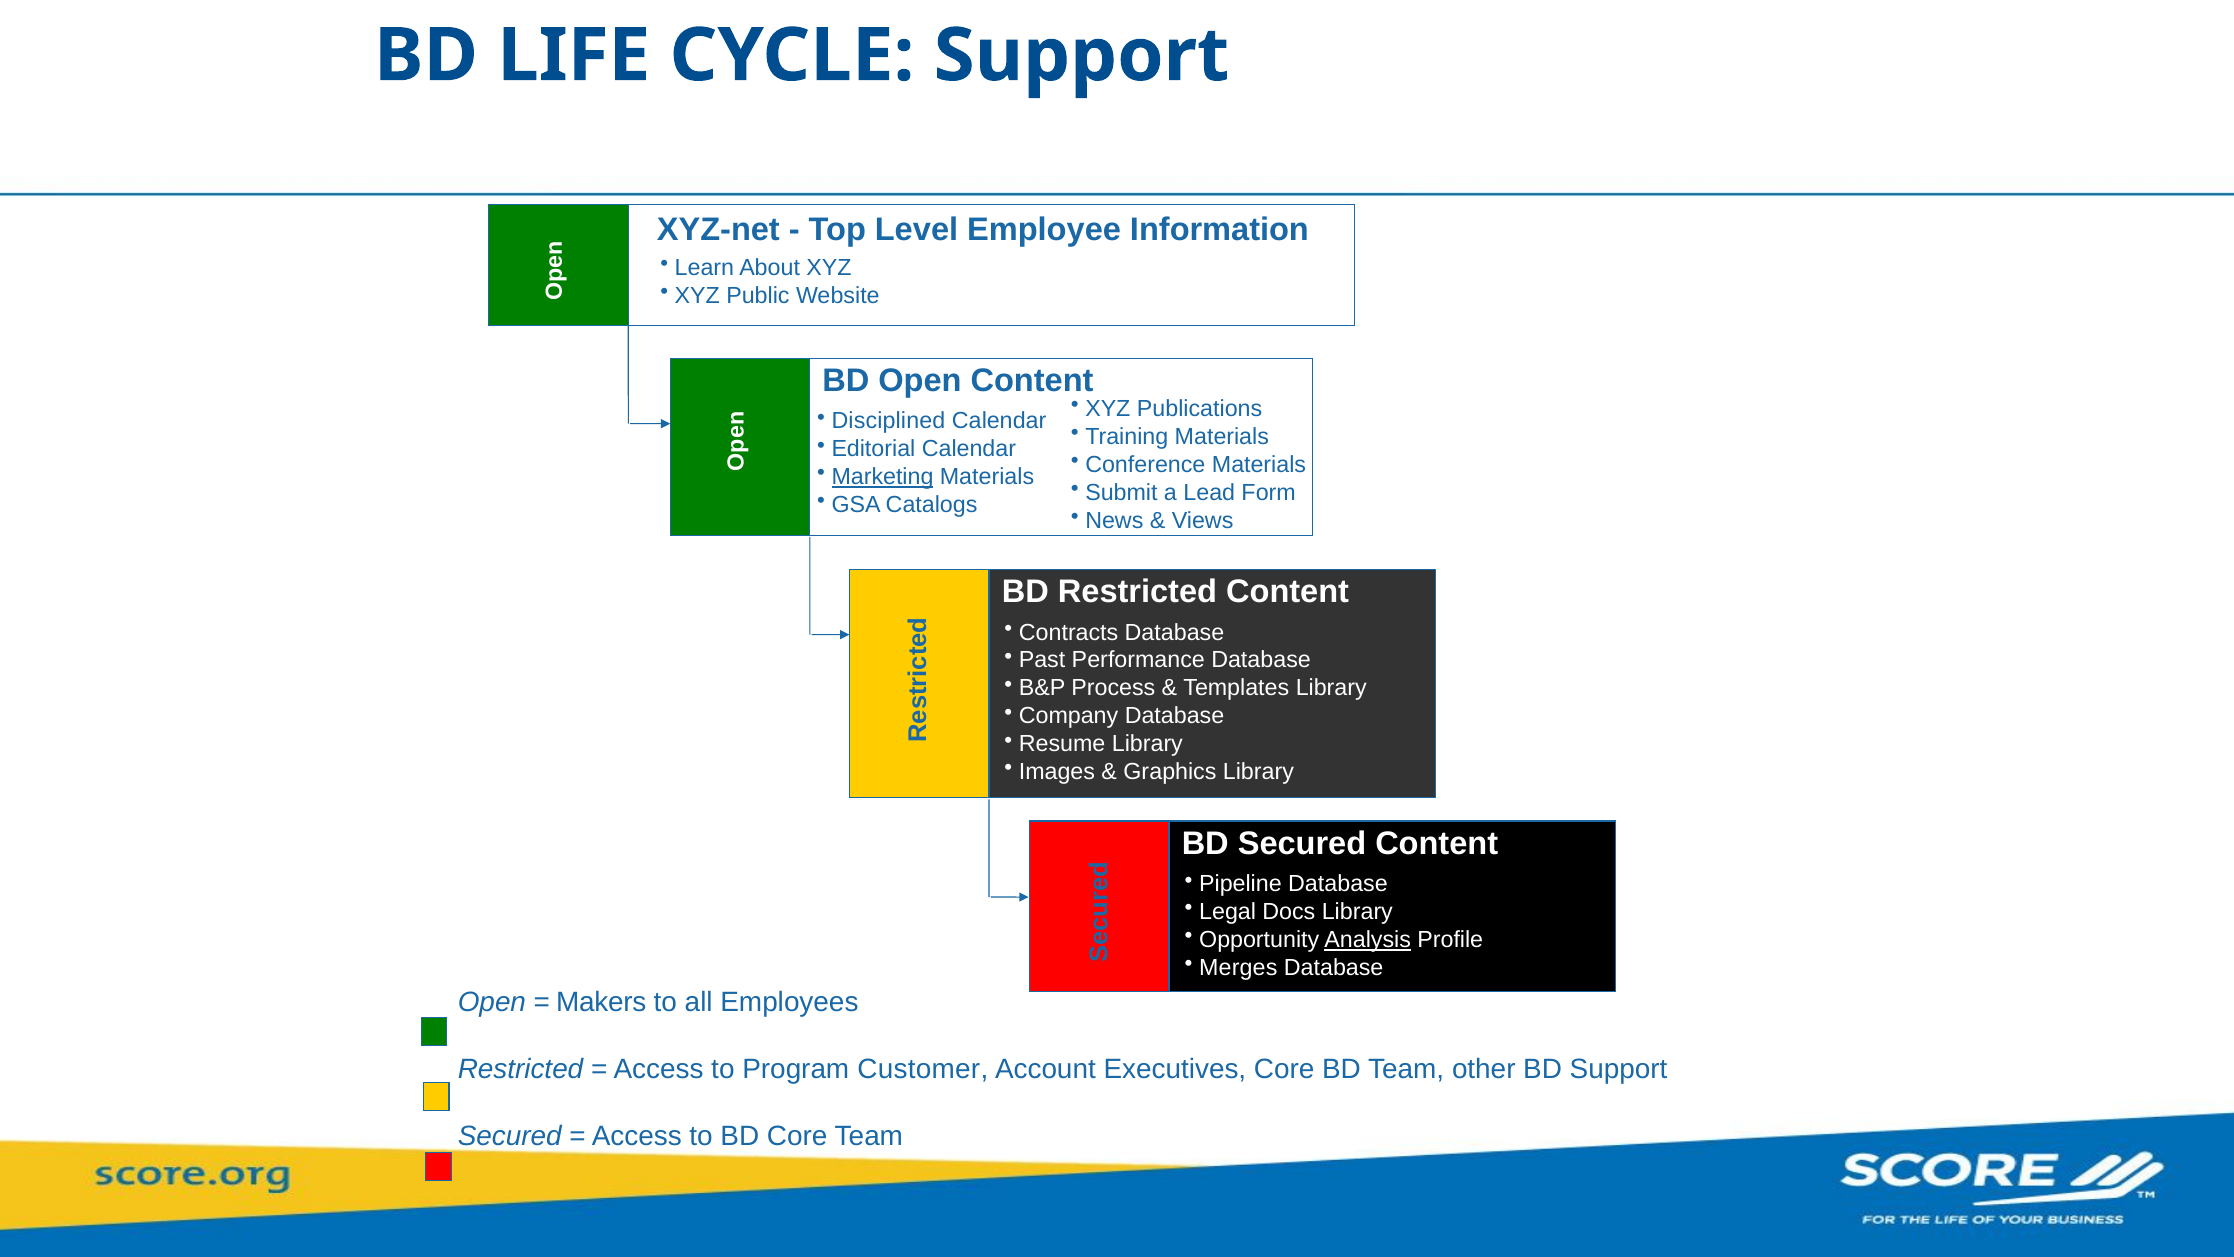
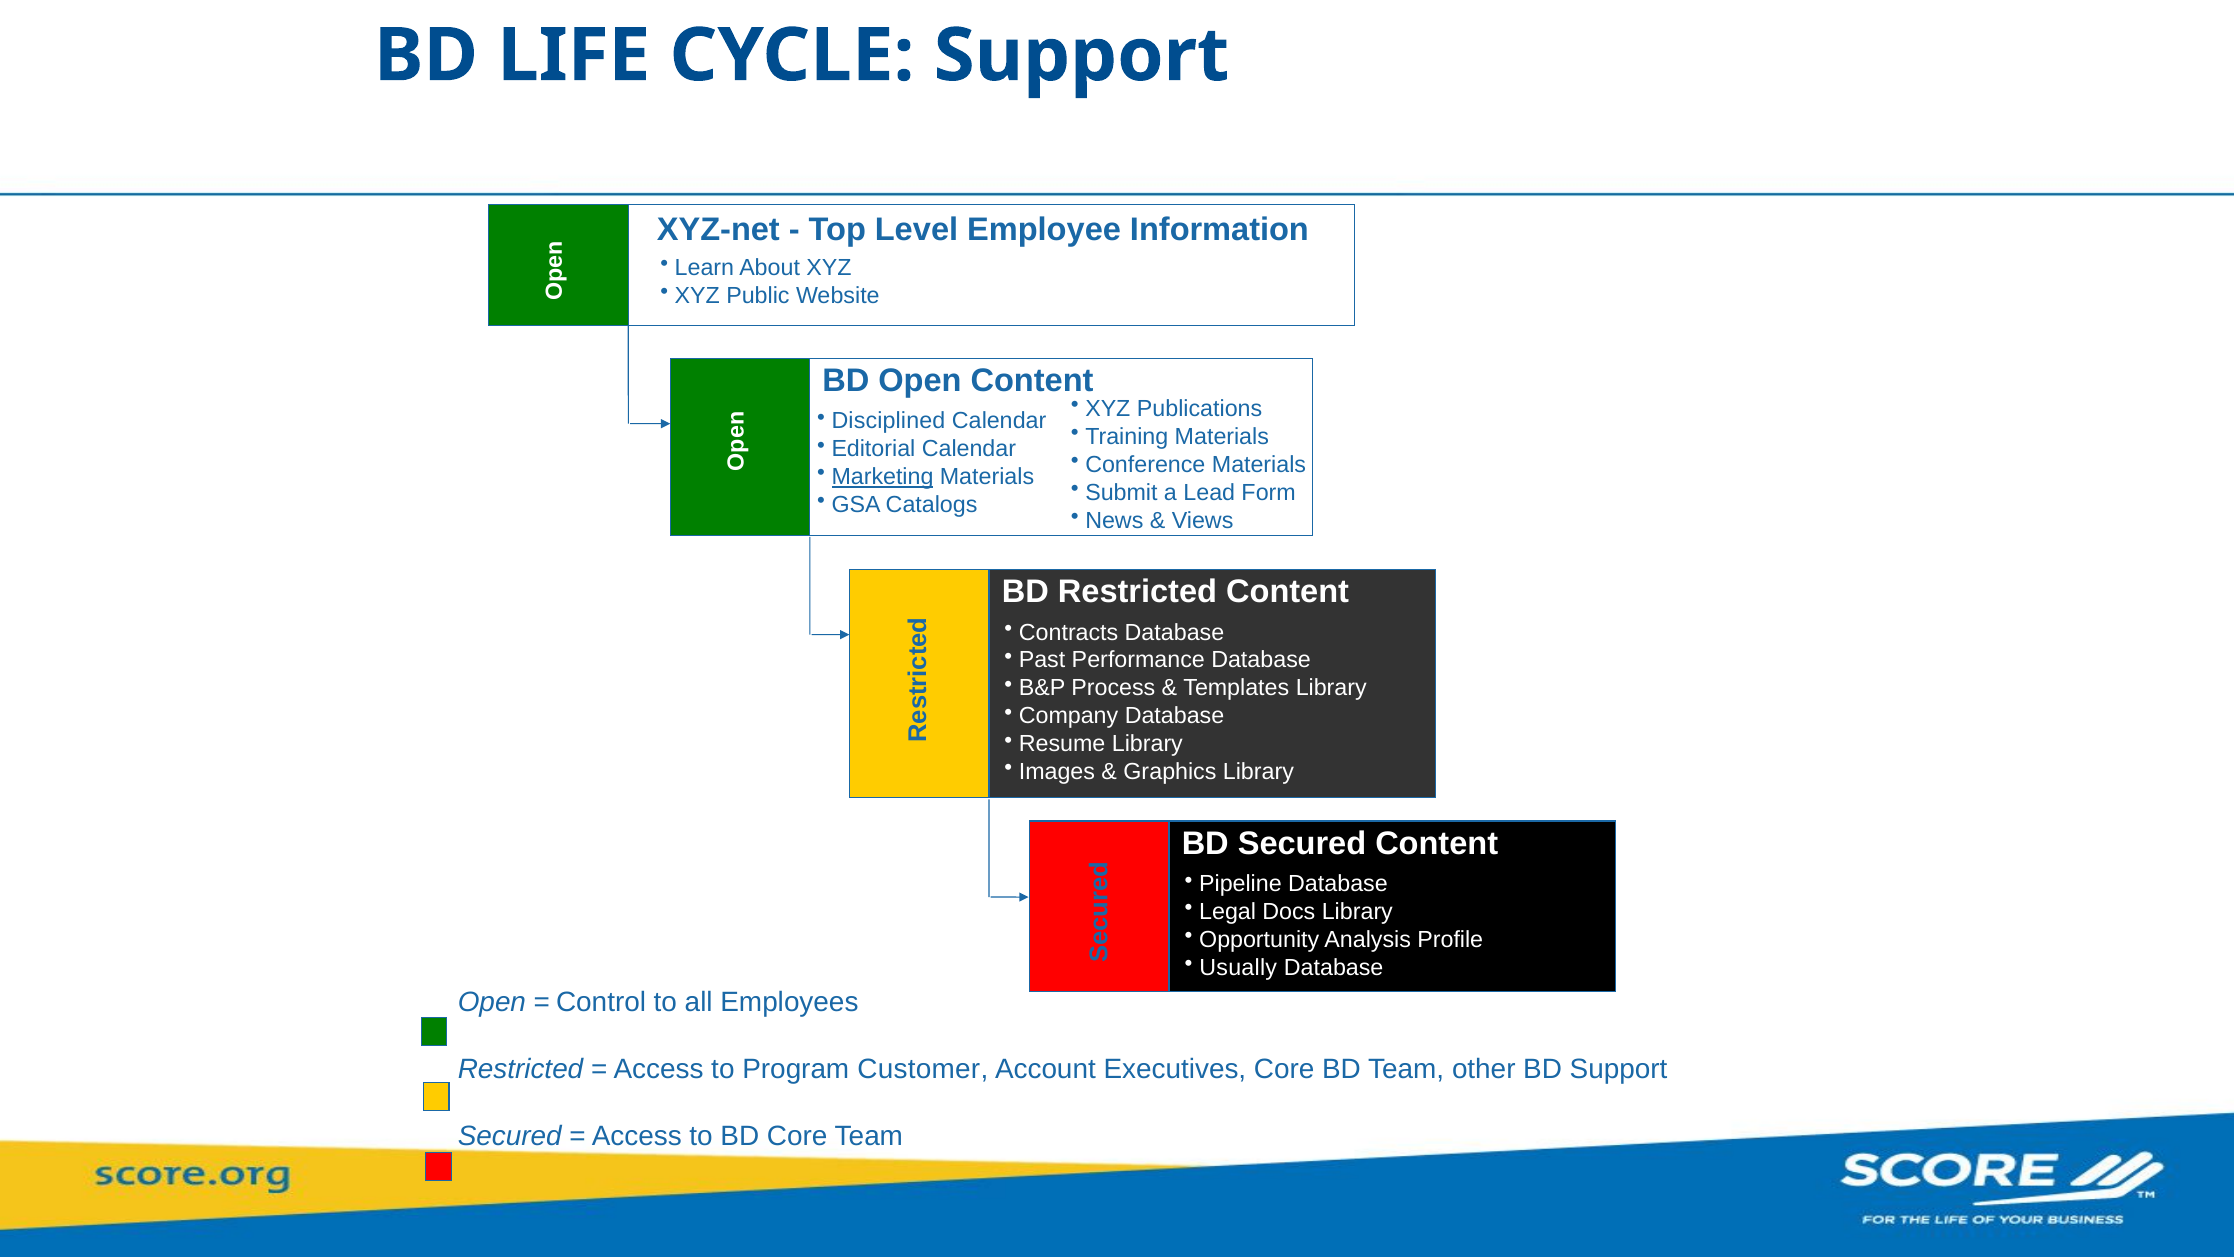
Analysis underline: present -> none
Merges: Merges -> Usually
Makers: Makers -> Control
